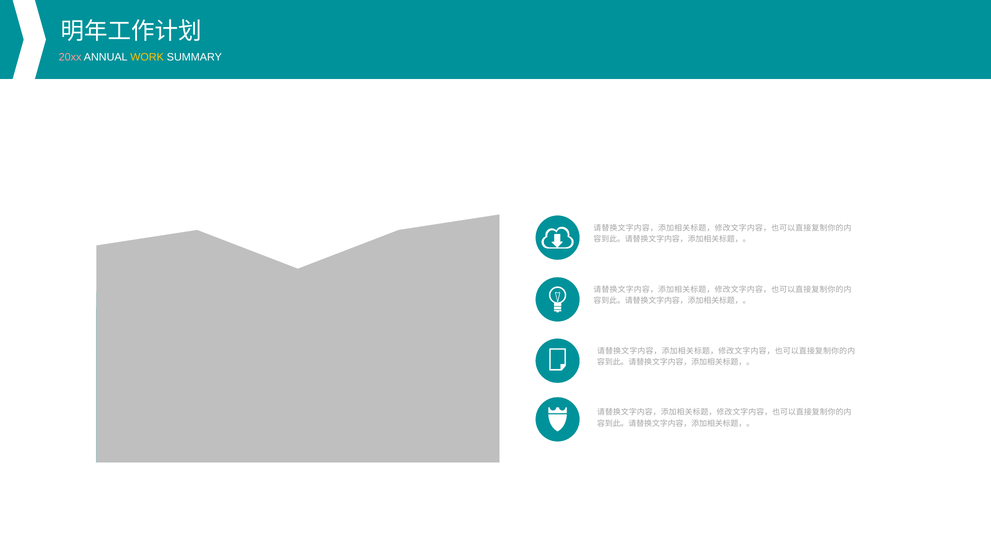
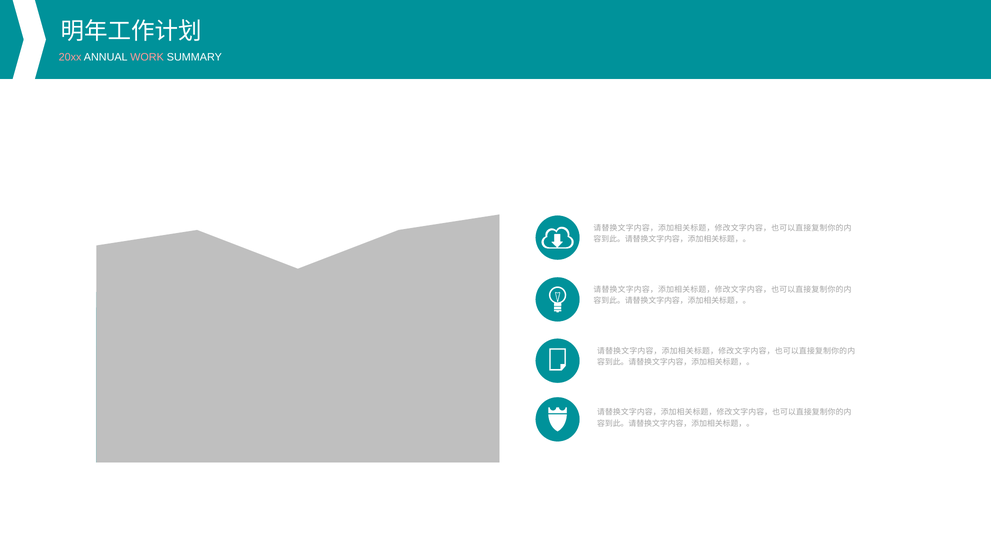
WORK colour: yellow -> pink
